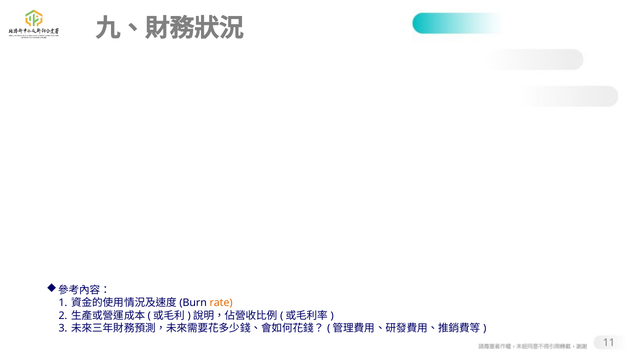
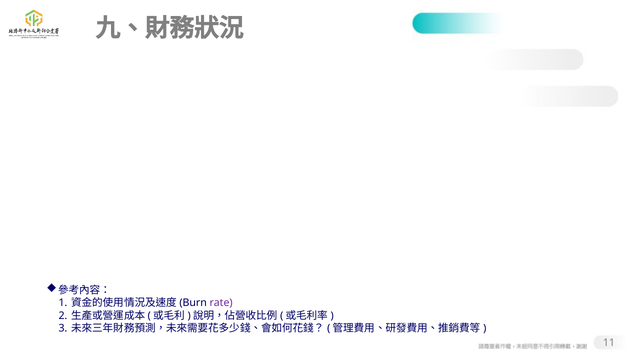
rate colour: orange -> purple
